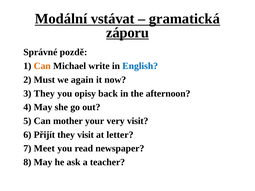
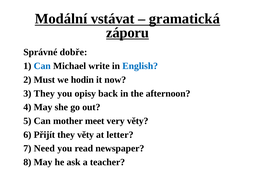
pozdě: pozdě -> dobře
Can at (42, 66) colour: orange -> blue
again: again -> hodin
your: your -> meet
very visit: visit -> věty
they visit: visit -> věty
Meet: Meet -> Need
